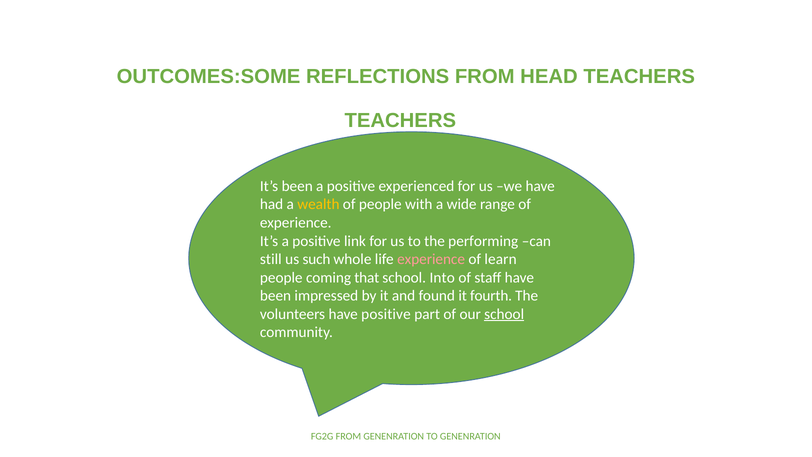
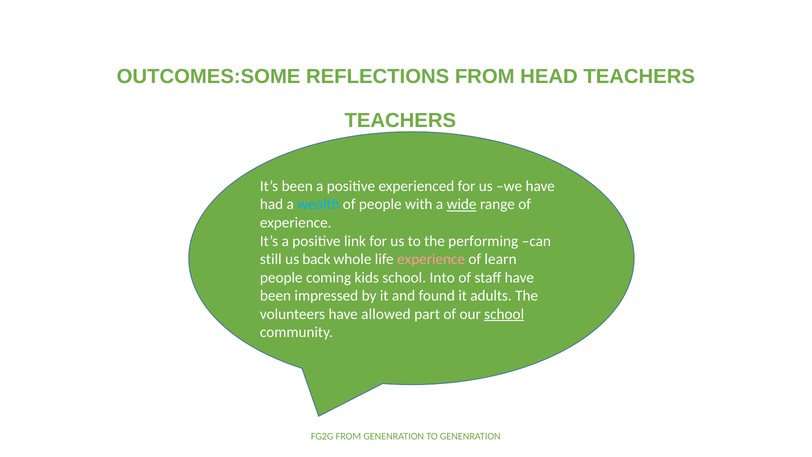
wealth colour: yellow -> light blue
wide underline: none -> present
such: such -> back
that: that -> kids
fourth: fourth -> adults
have positive: positive -> allowed
